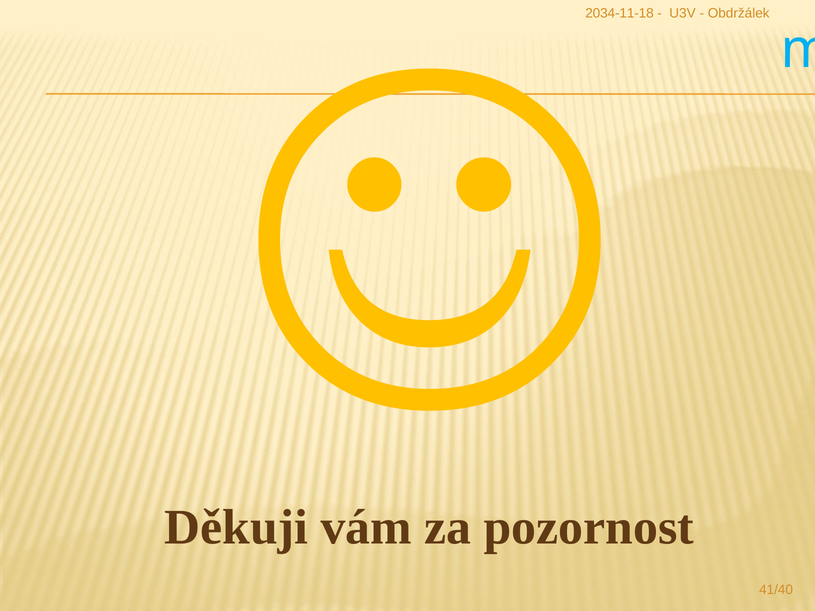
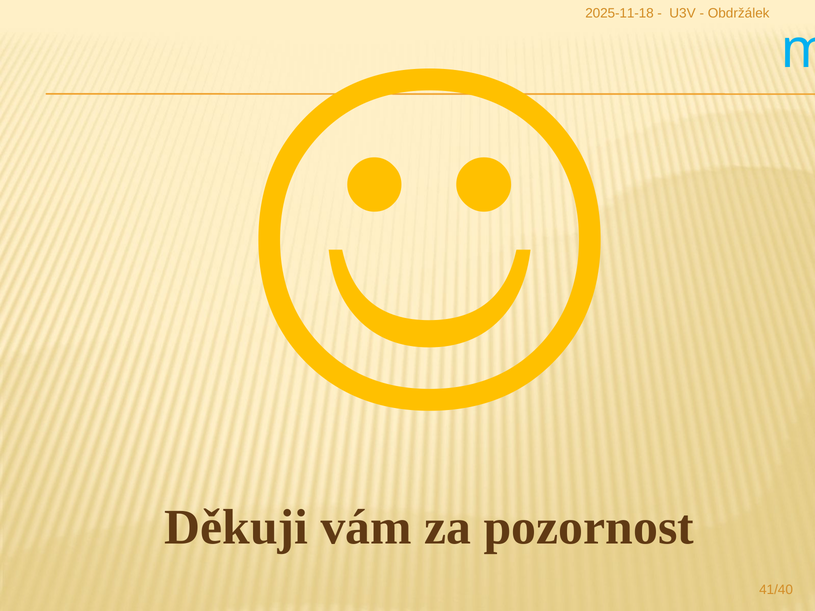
2034-11-18: 2034-11-18 -> 2025-11-18
